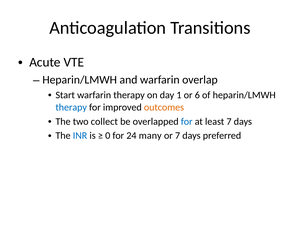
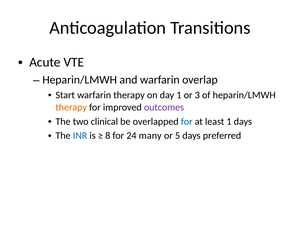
6: 6 -> 3
therapy at (71, 107) colour: blue -> orange
outcomes colour: orange -> purple
collect: collect -> clinical
least 7: 7 -> 1
0: 0 -> 8
or 7: 7 -> 5
